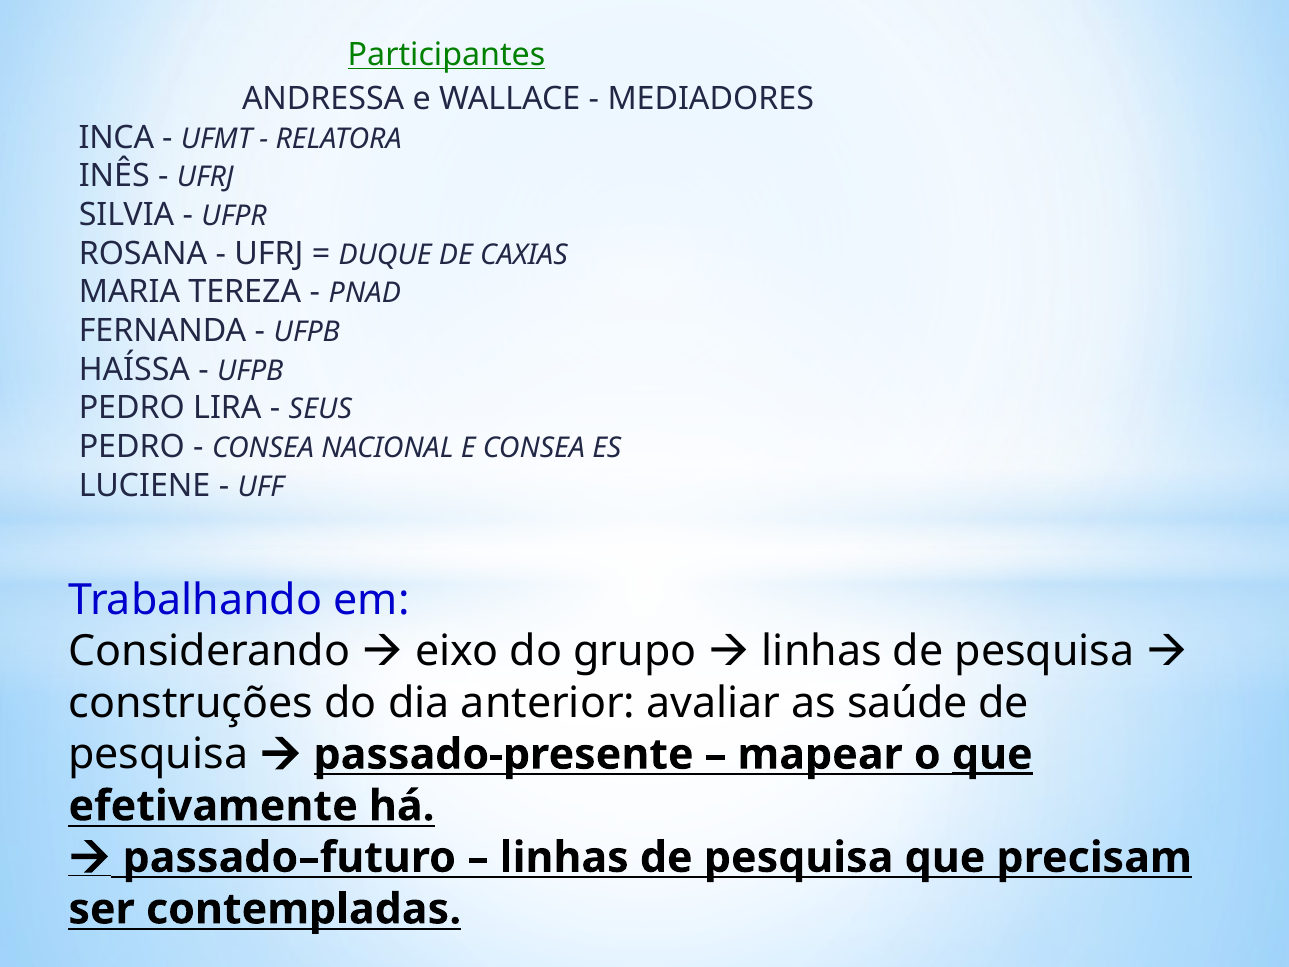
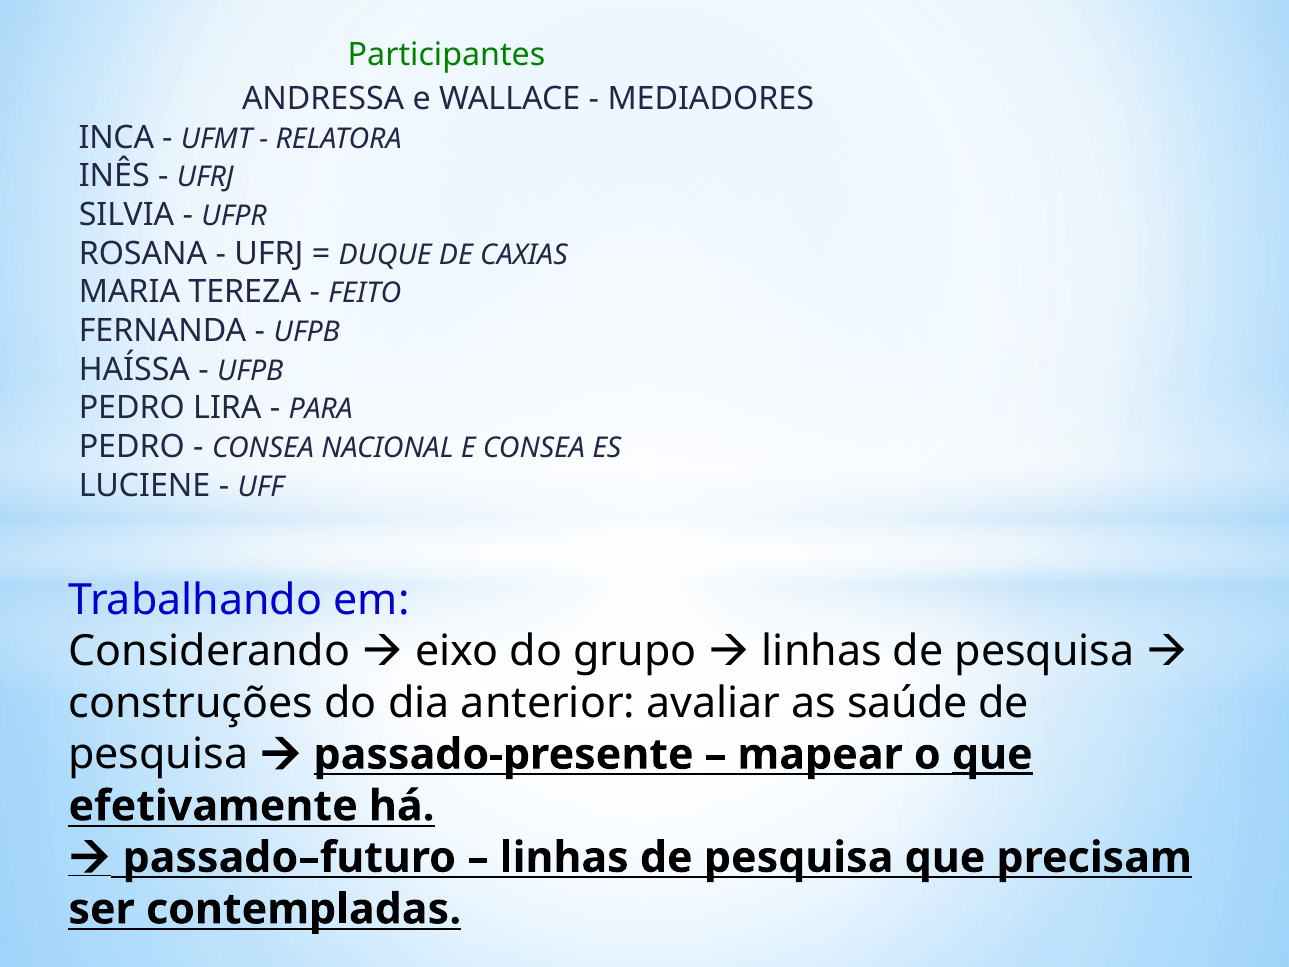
Participantes underline: present -> none
PNAD: PNAD -> FEITO
SEUS: SEUS -> PARA
